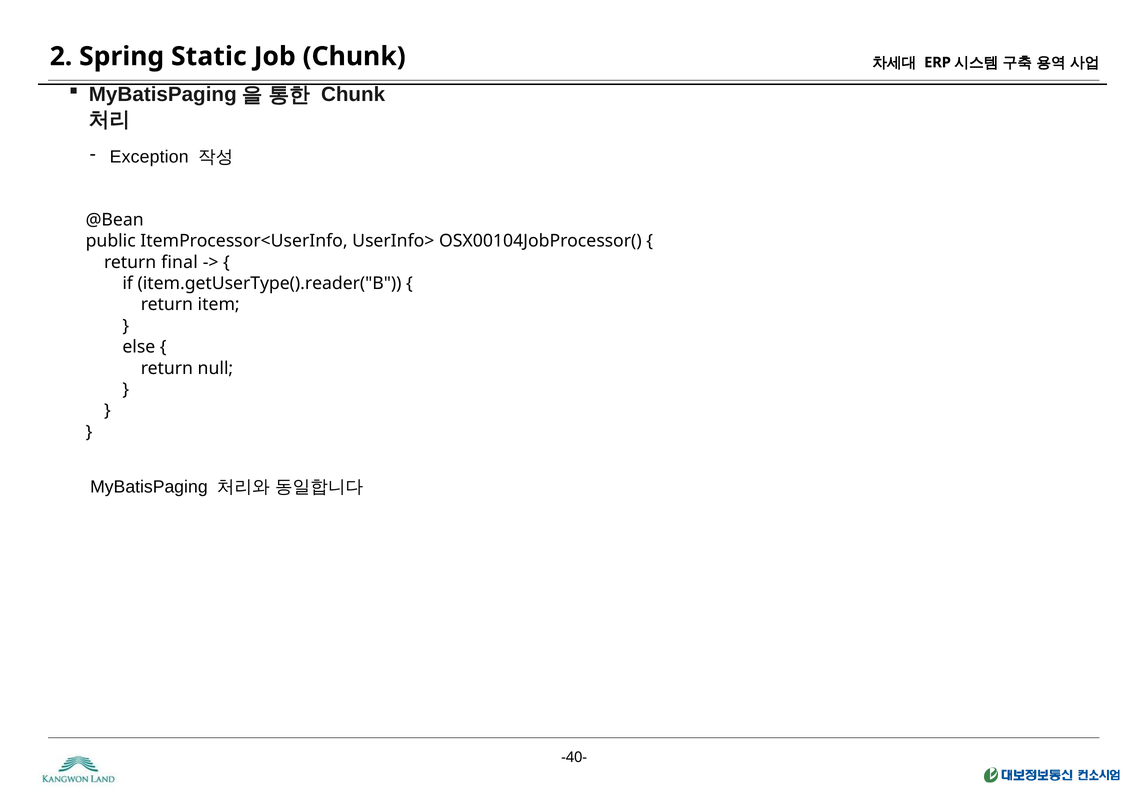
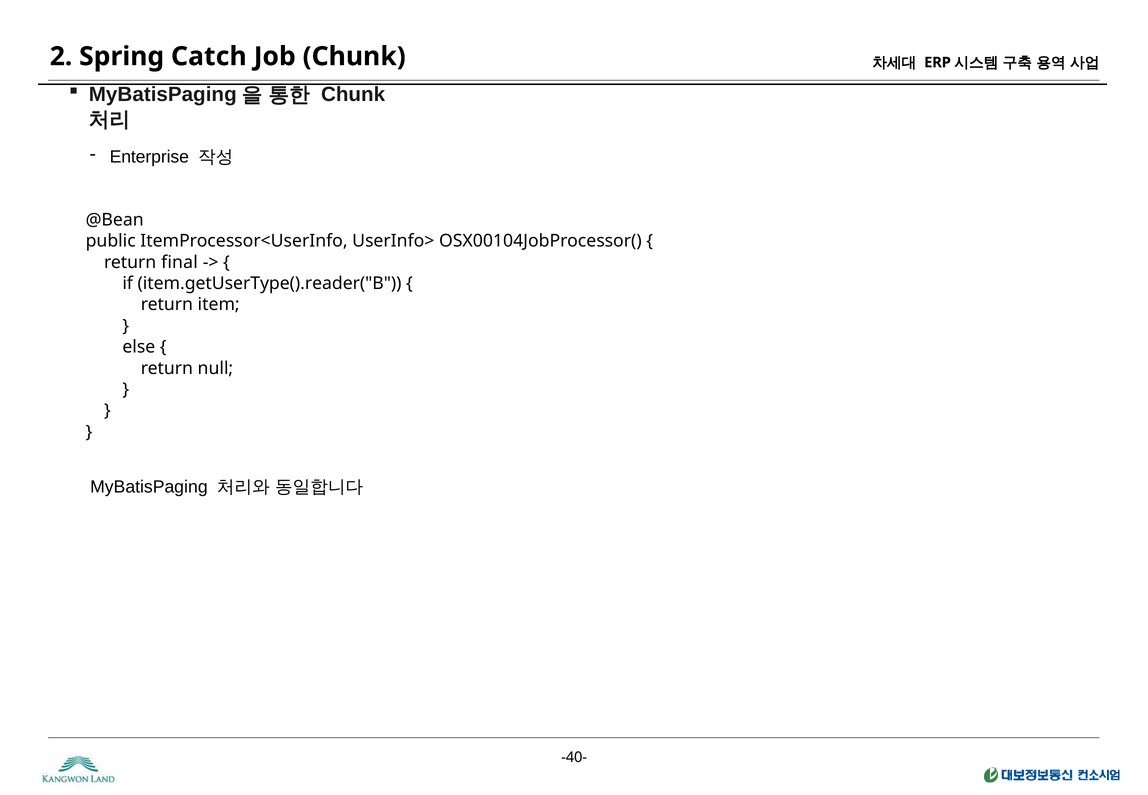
Static: Static -> Catch
Exception: Exception -> Enterprise
